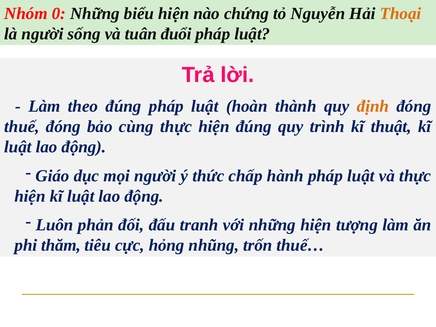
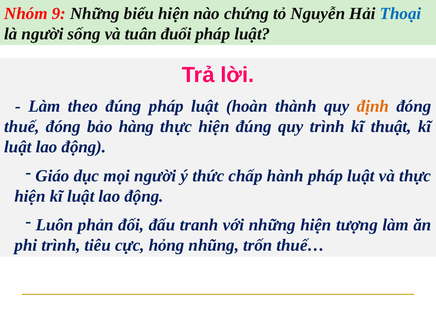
0: 0 -> 9
Thoại colour: orange -> blue
cùng: cùng -> hàng
phi thăm: thăm -> trình
